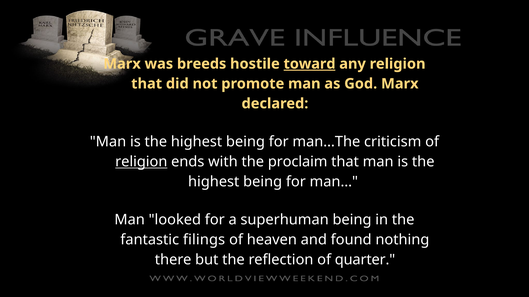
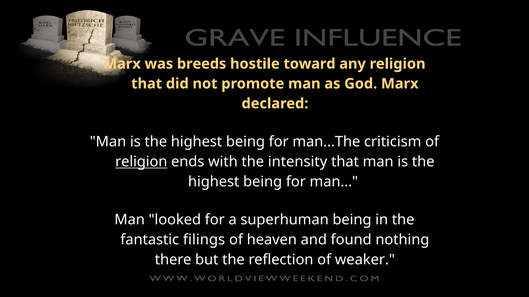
toward underline: present -> none
proclaim: proclaim -> intensity
quarter: quarter -> weaker
